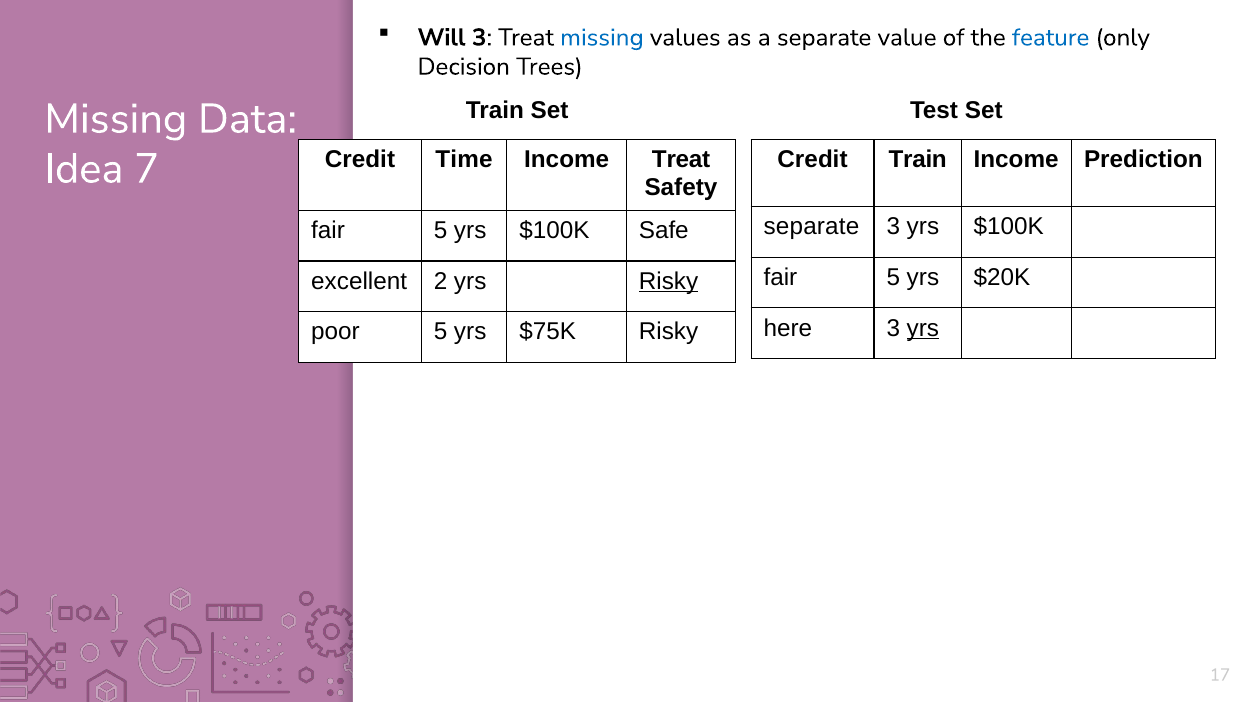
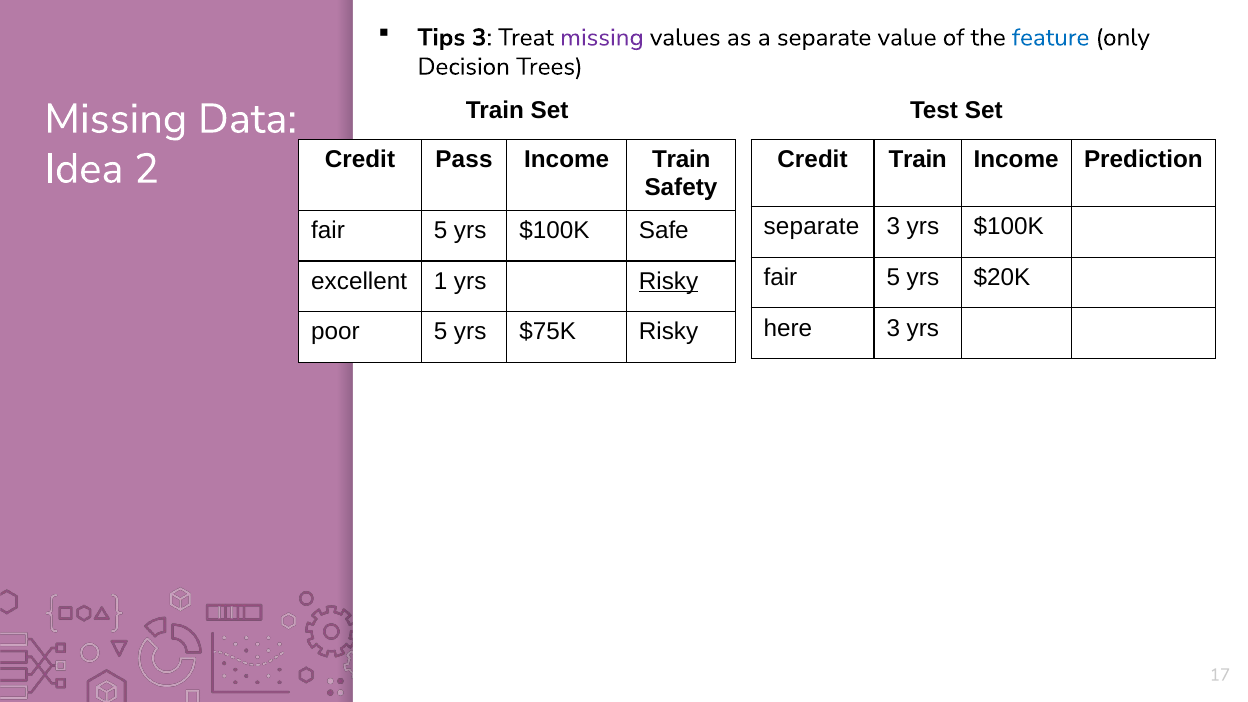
Will: Will -> Tips
missing at (602, 37) colour: blue -> purple
Time: Time -> Pass
Income Treat: Treat -> Train
7: 7 -> 2
2: 2 -> 1
yrs at (923, 328) underline: present -> none
